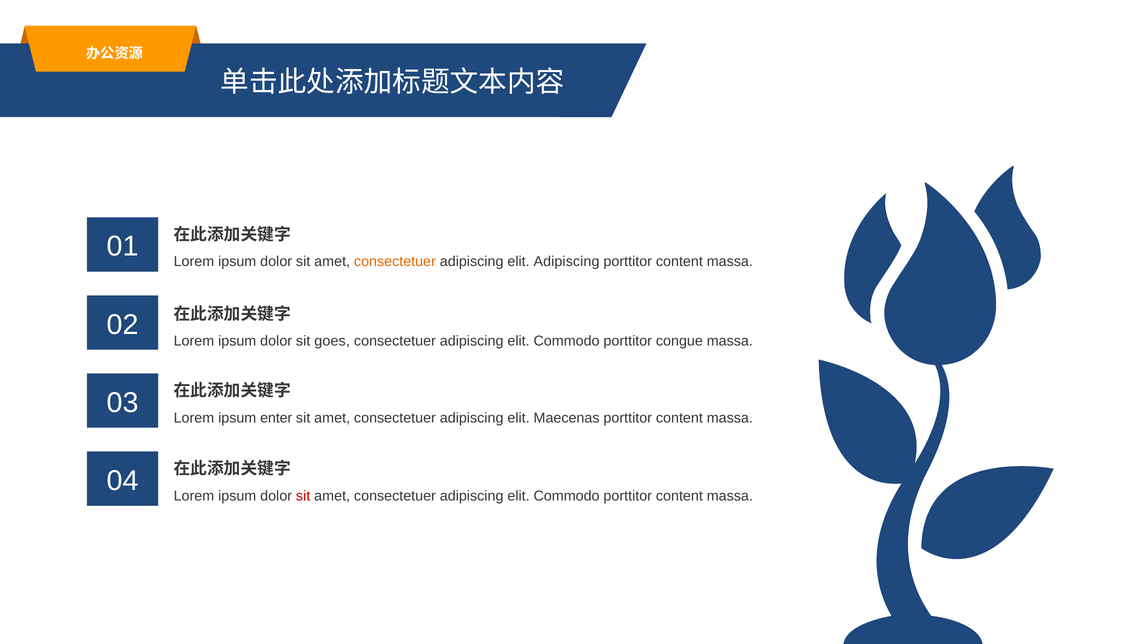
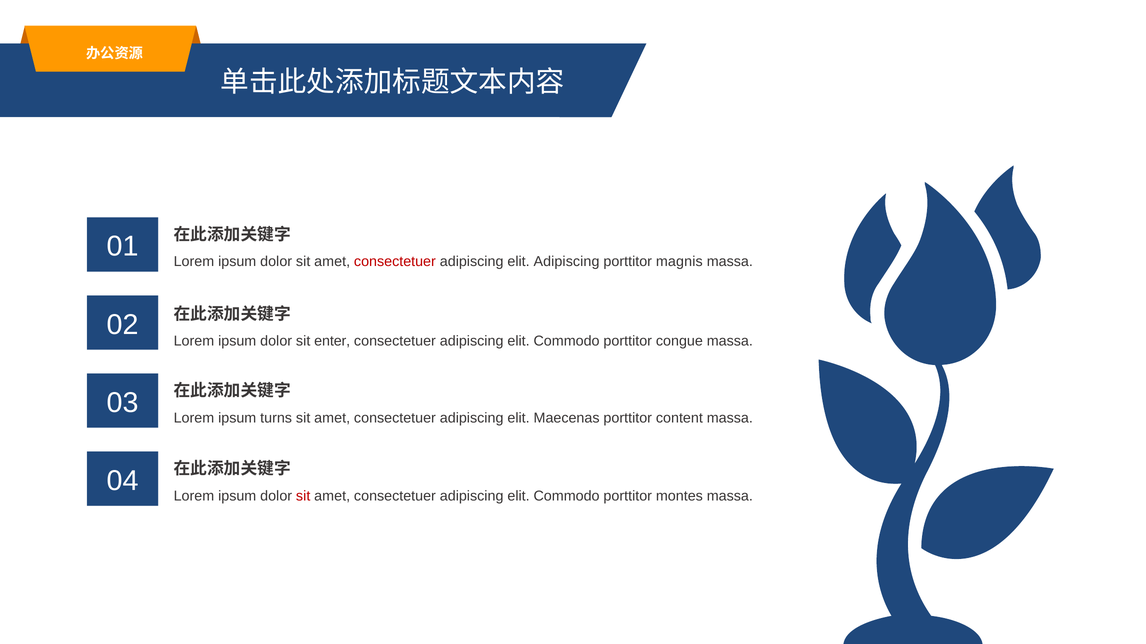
consectetuer at (395, 262) colour: orange -> red
content at (679, 262): content -> magnis
goes: goes -> enter
enter: enter -> turns
content at (679, 496): content -> montes
